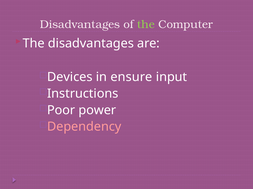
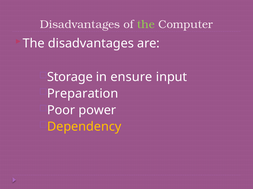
Devices: Devices -> Storage
Instructions: Instructions -> Preparation
Dependency colour: pink -> yellow
